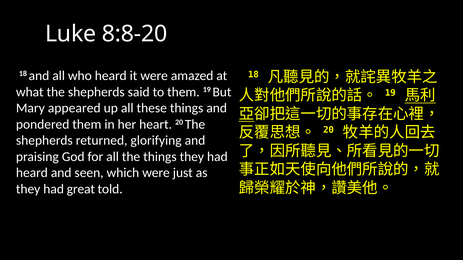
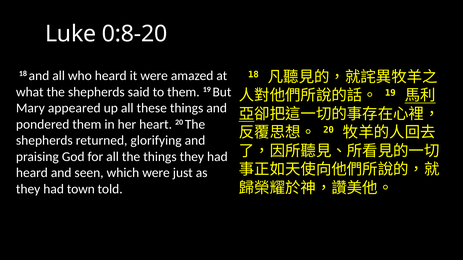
8:8-20: 8:8-20 -> 0:8-20
great: great -> town
